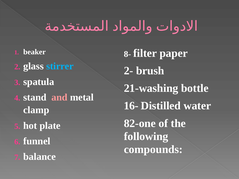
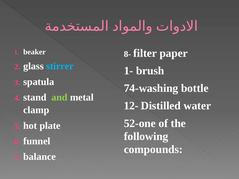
2-: 2- -> 1-
21-washing: 21-washing -> 74-washing
and colour: pink -> light green
16-: 16- -> 12-
82-one: 82-one -> 52-one
